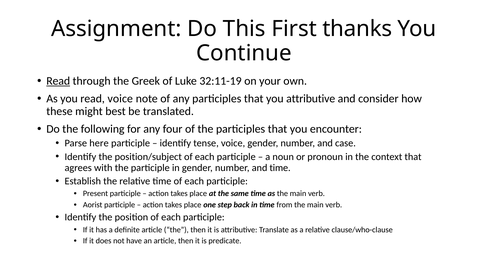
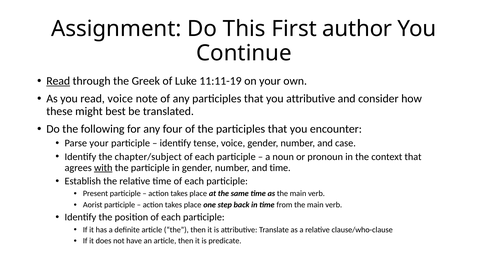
thanks: thanks -> author
32:11-19: 32:11-19 -> 11:11-19
Parse here: here -> your
position/subject: position/subject -> chapter/subject
with underline: none -> present
